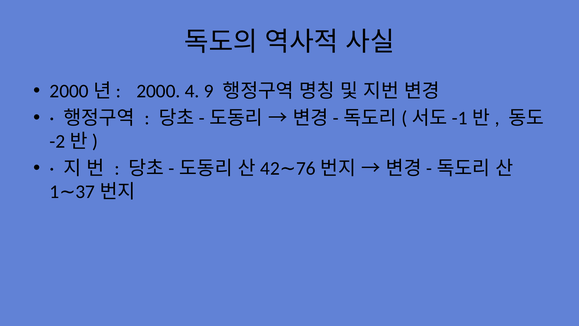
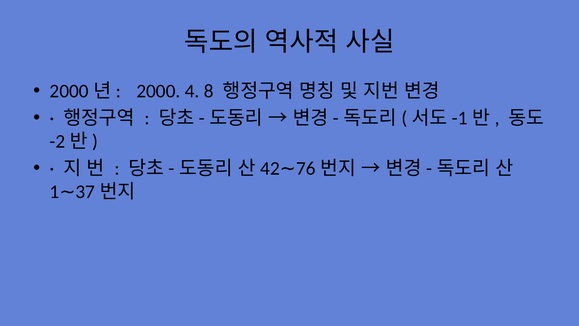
9: 9 -> 8
